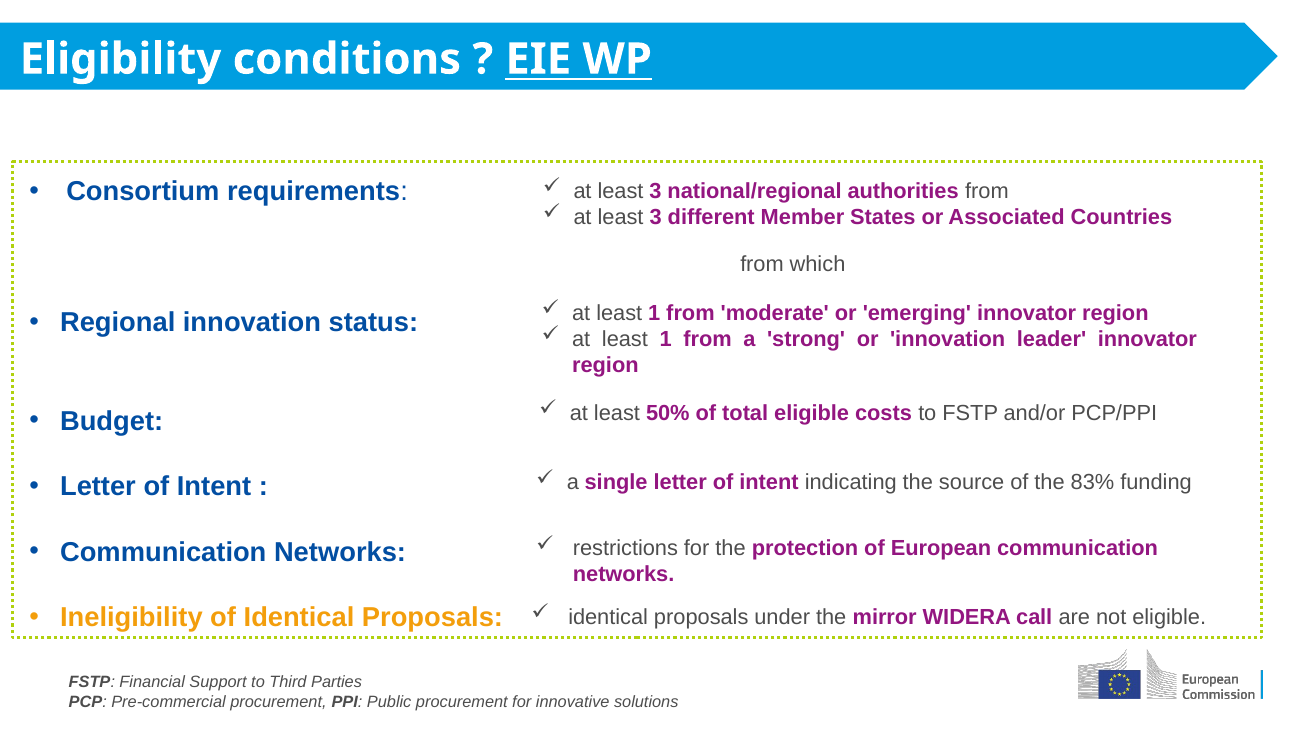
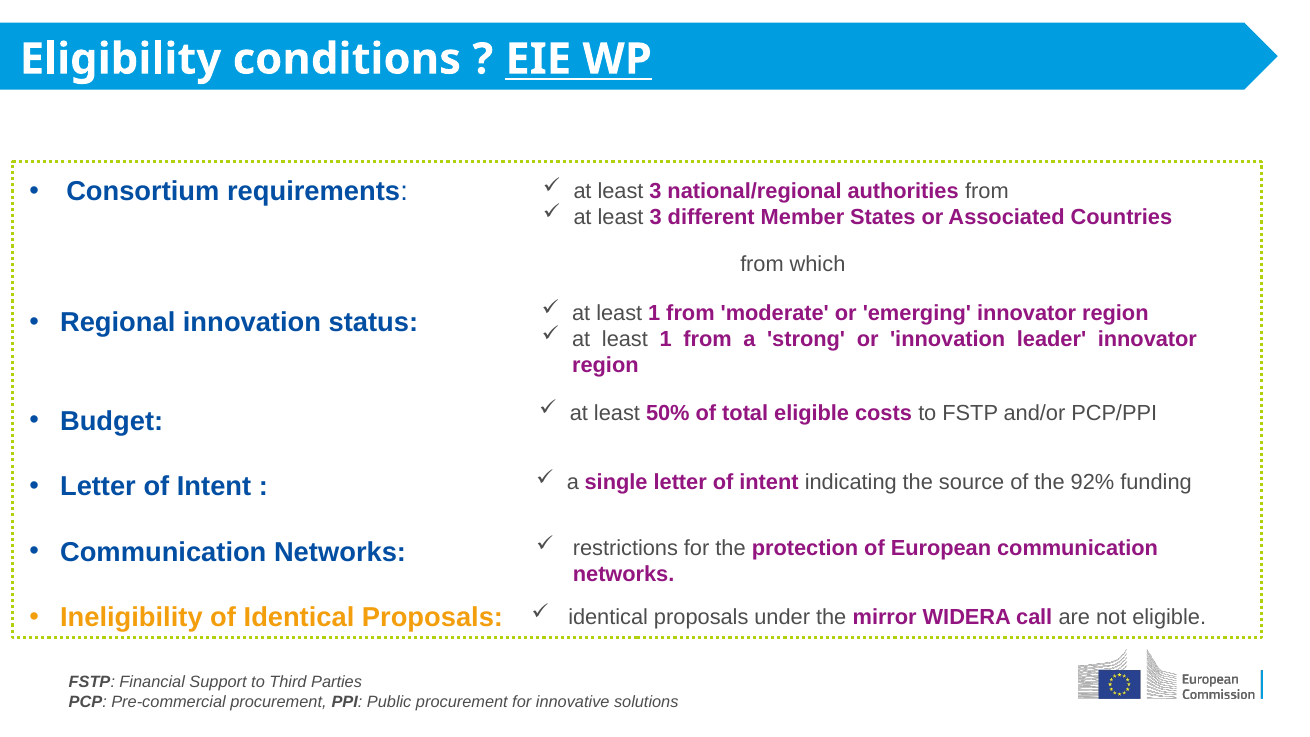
83%: 83% -> 92%
